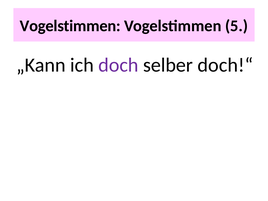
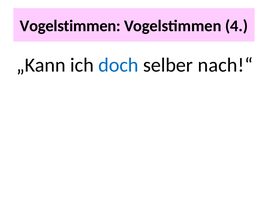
5: 5 -> 4
doch colour: purple -> blue
doch!“: doch!“ -> nach!“
